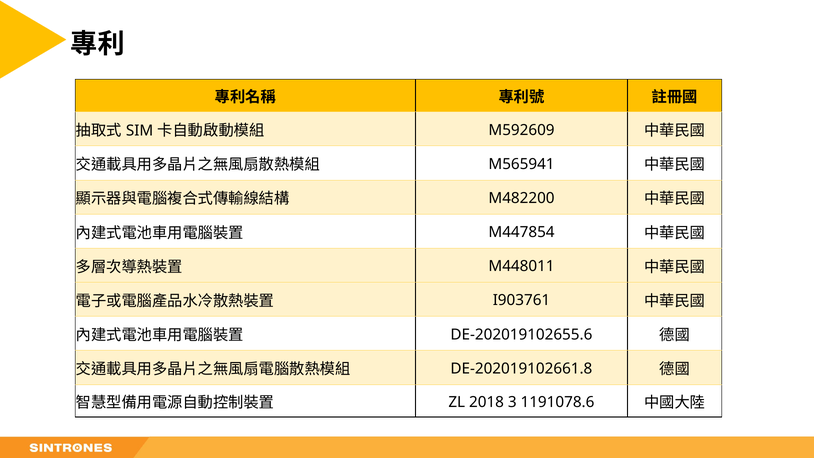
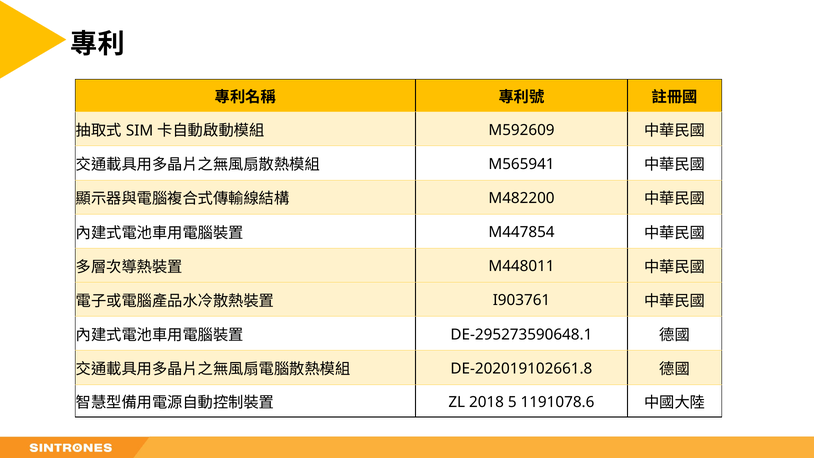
DE-202019102655.6: DE-202019102655.6 -> DE-295273590648.1
3: 3 -> 5
